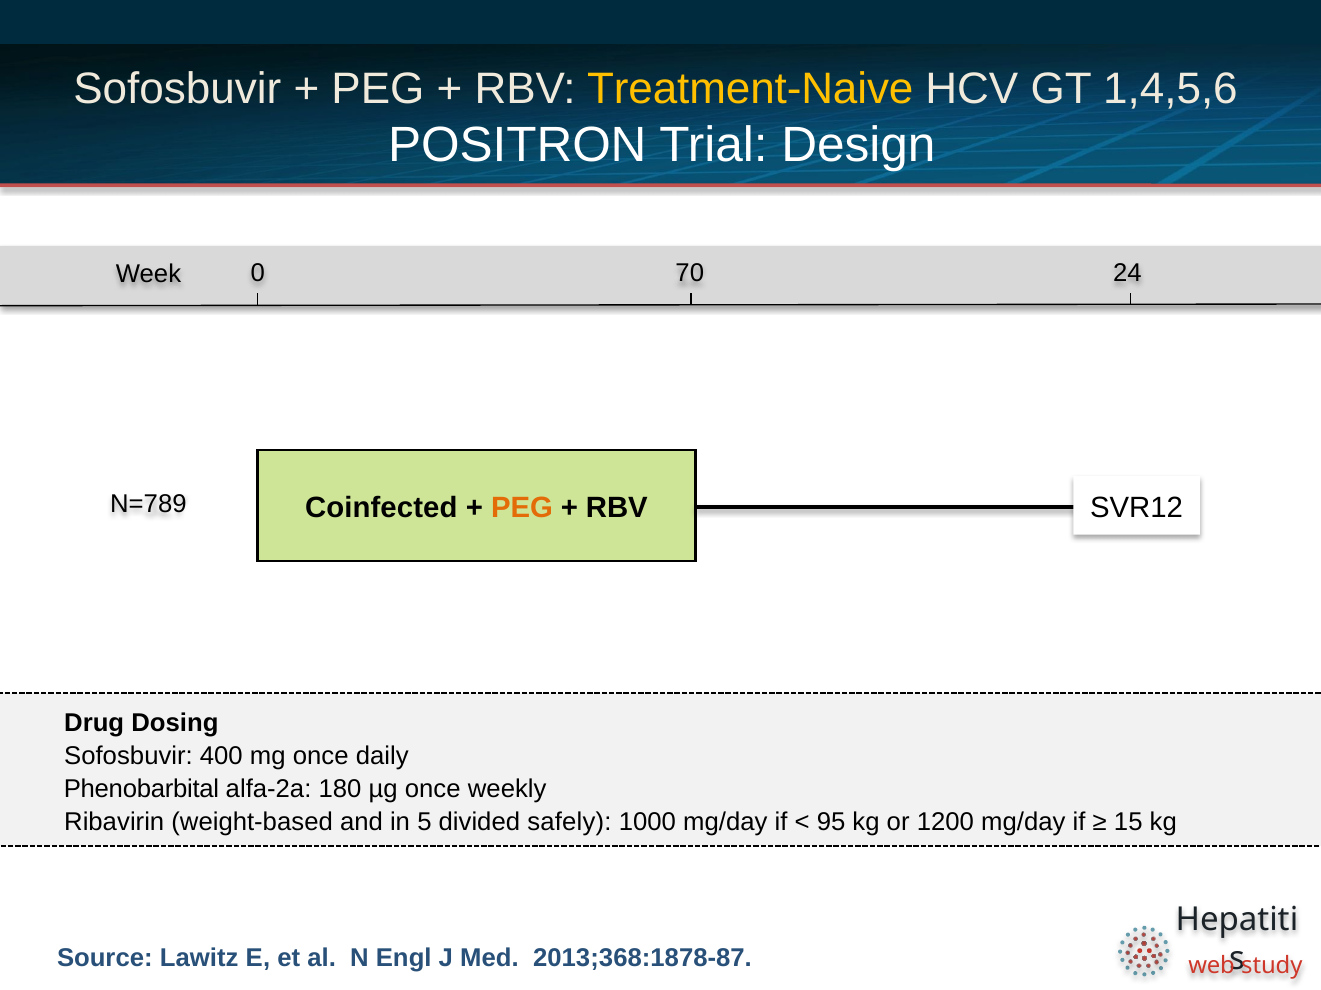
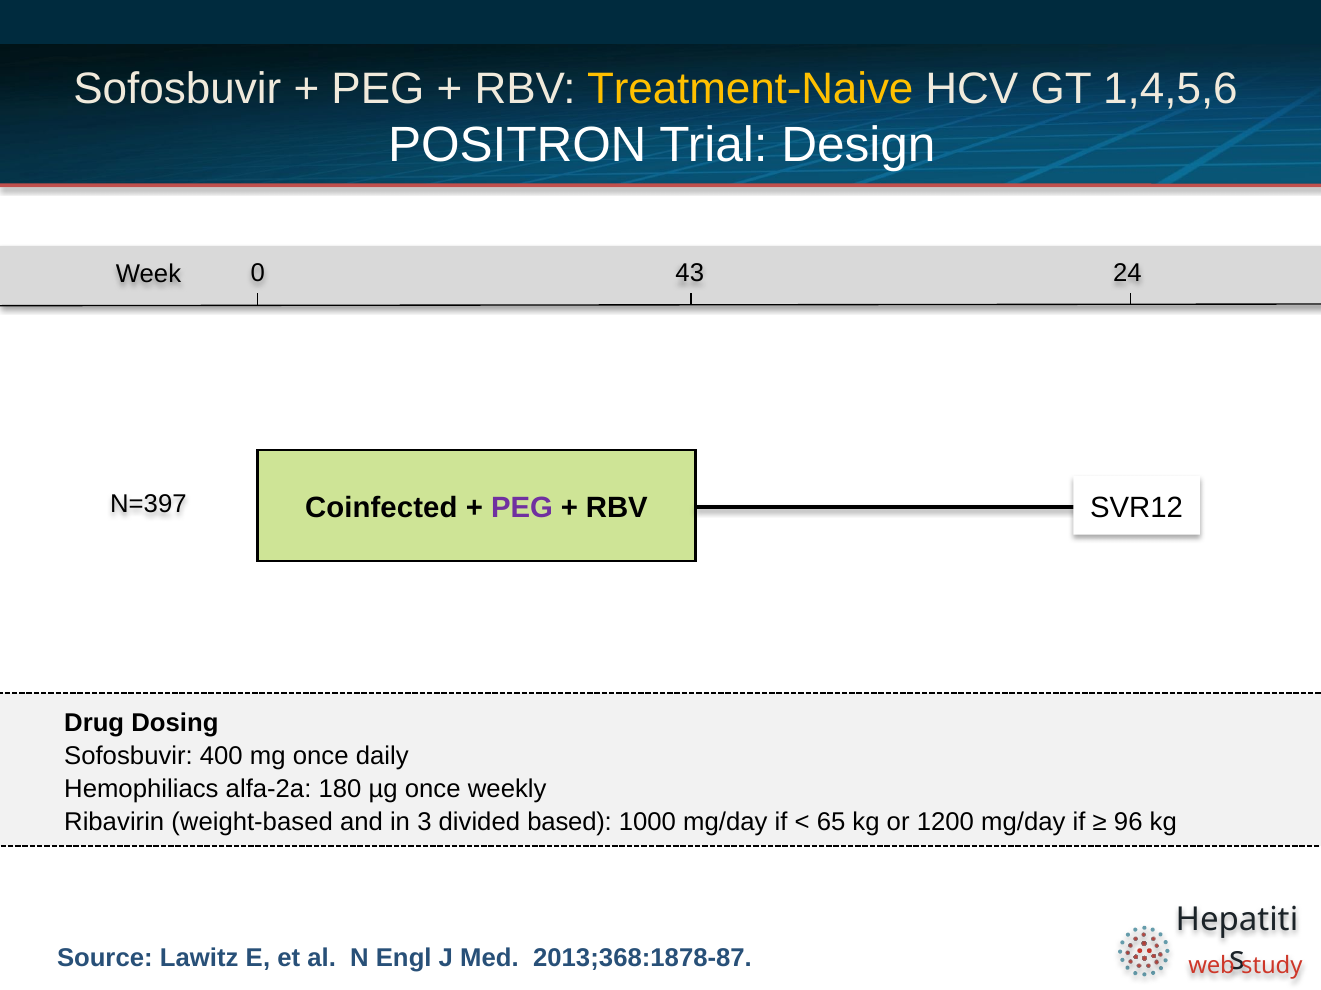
70: 70 -> 43
N=789: N=789 -> N=397
PEG at (522, 508) colour: orange -> purple
Phenobarbital: Phenobarbital -> Hemophiliacs
5: 5 -> 3
safely: safely -> based
95: 95 -> 65
15: 15 -> 96
